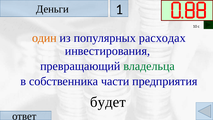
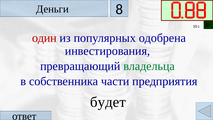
1: 1 -> 8
один colour: orange -> red
расходах: расходах -> одобрена
